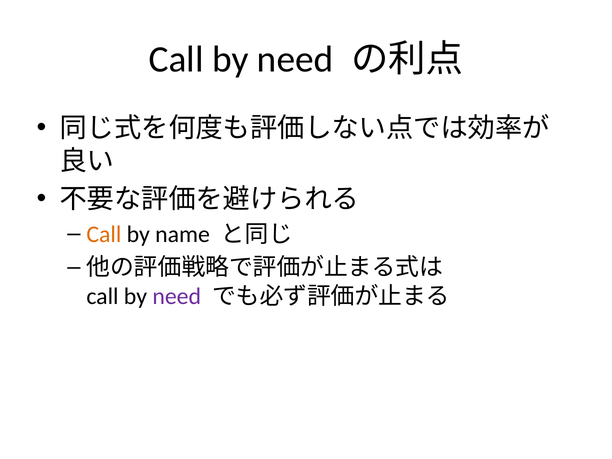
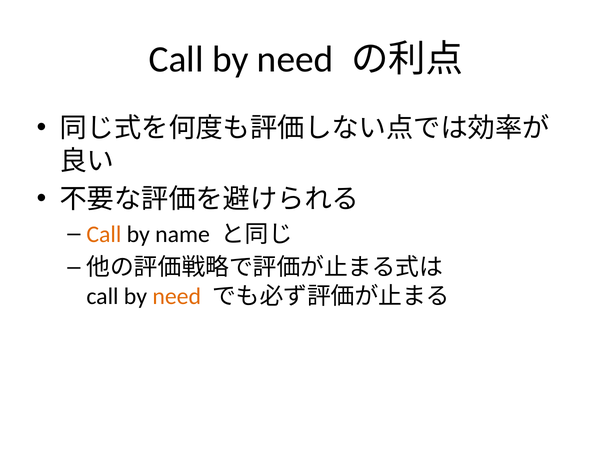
need at (177, 296) colour: purple -> orange
